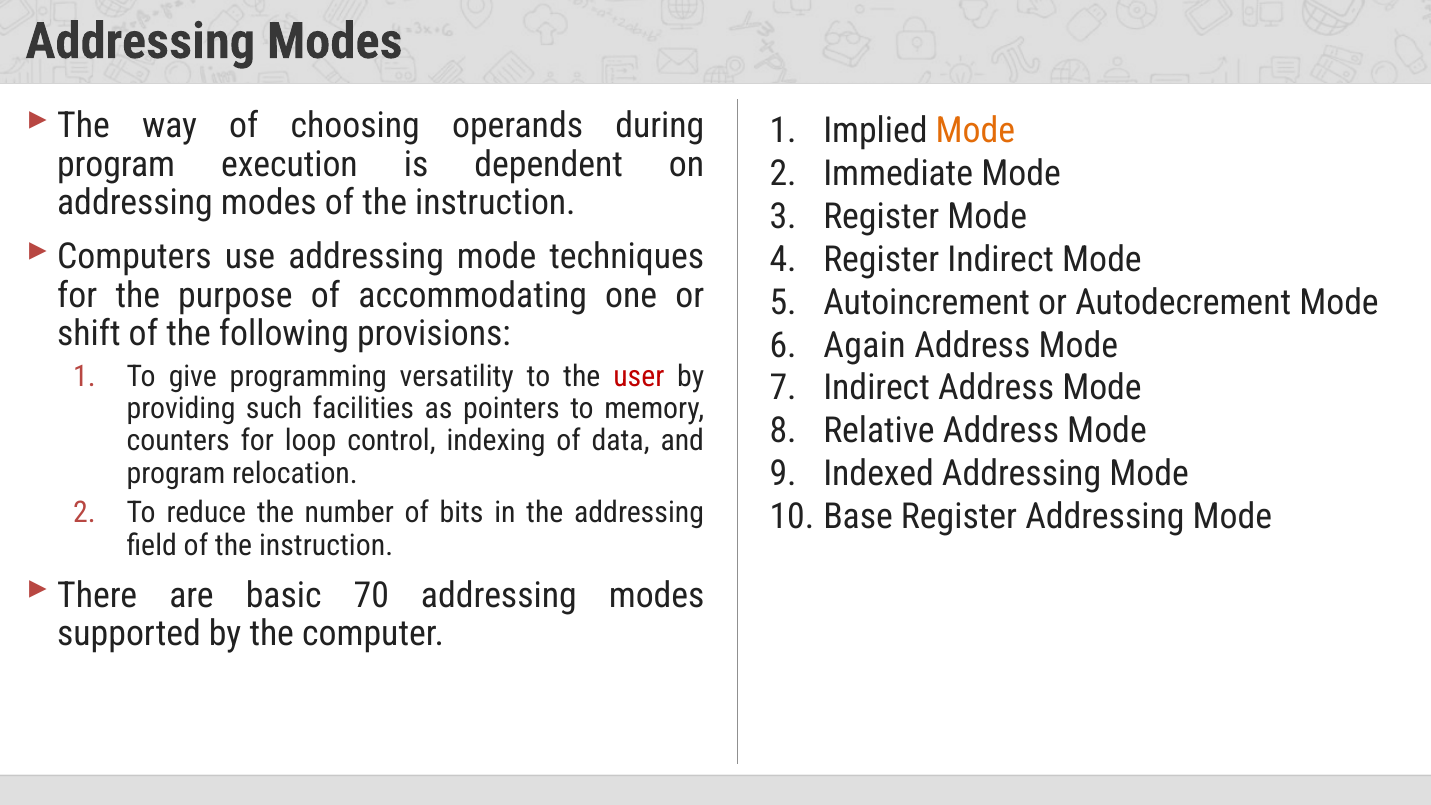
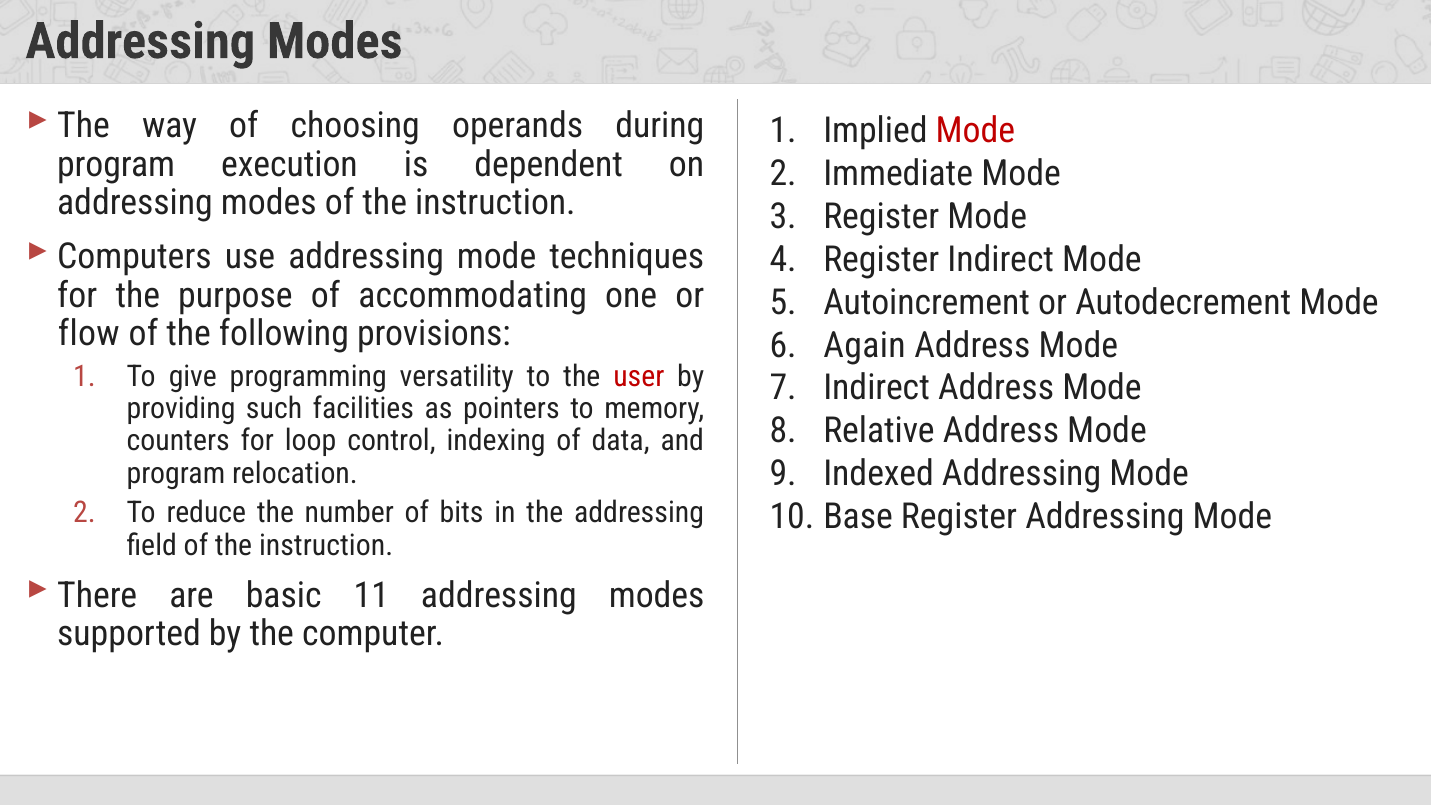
Mode at (975, 131) colour: orange -> red
shift: shift -> flow
70: 70 -> 11
